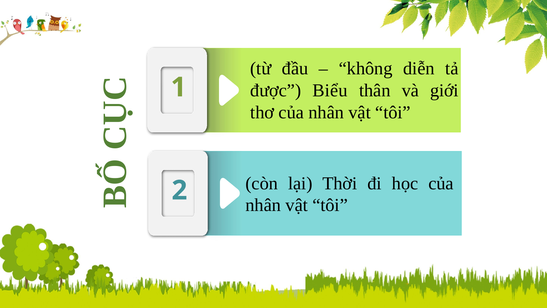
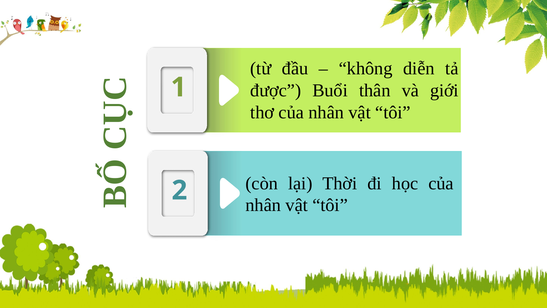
Biểu: Biểu -> Buổi
